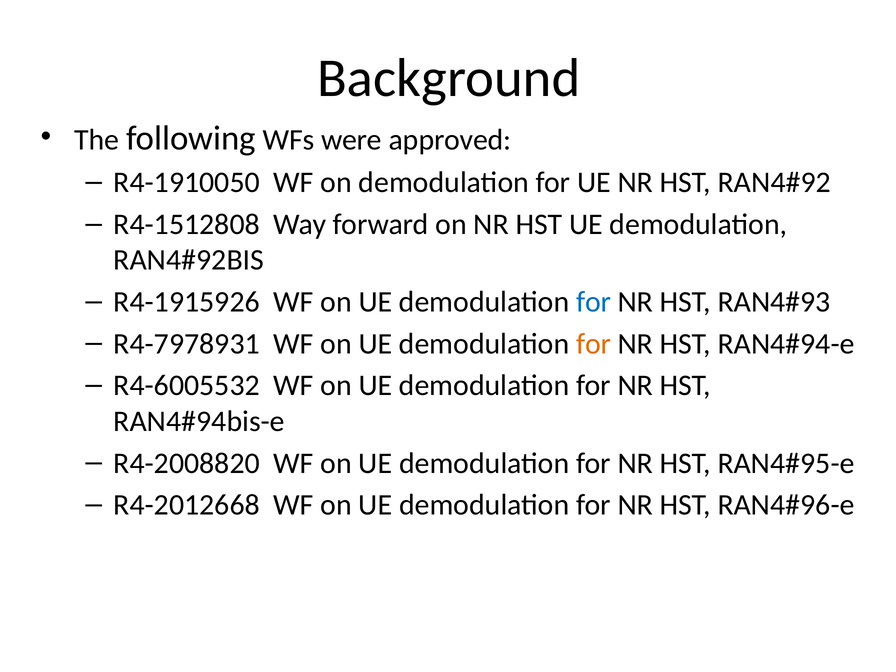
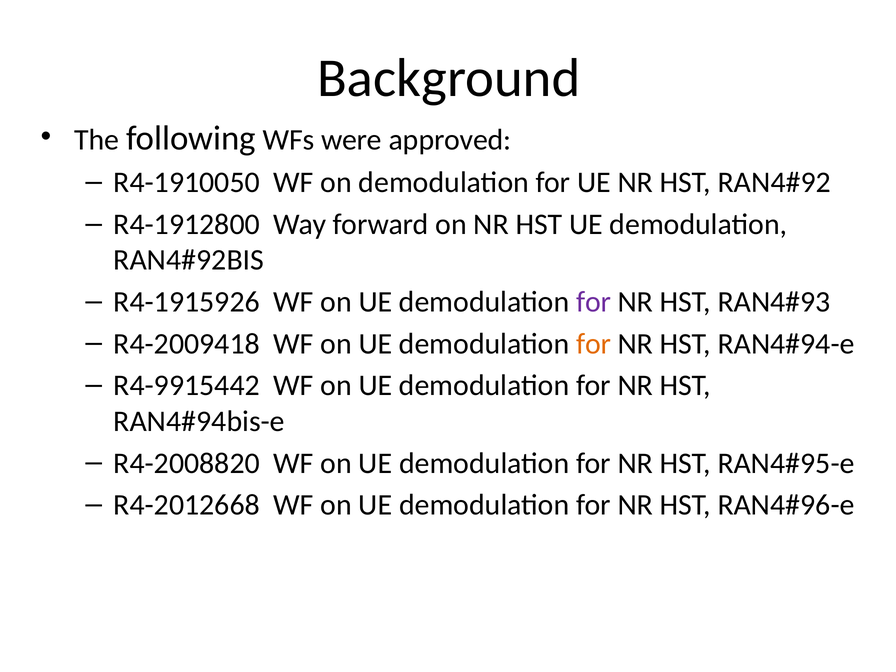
R4-1512808: R4-1512808 -> R4-1912800
for at (594, 302) colour: blue -> purple
R4-7978931: R4-7978931 -> R4-2009418
R4-6005532: R4-6005532 -> R4-9915442
